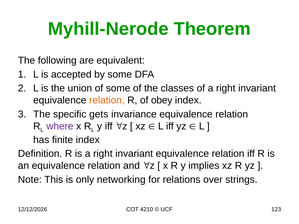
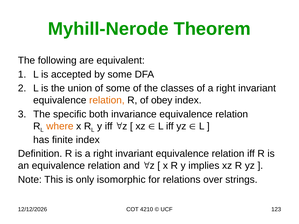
gets: gets -> both
where colour: purple -> orange
networking: networking -> isomorphic
